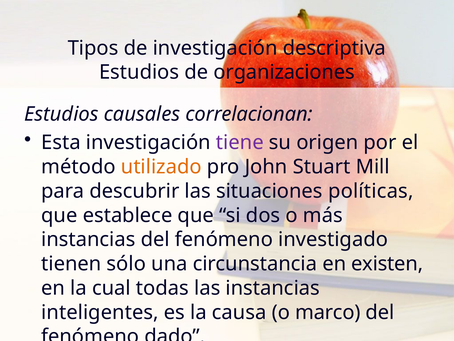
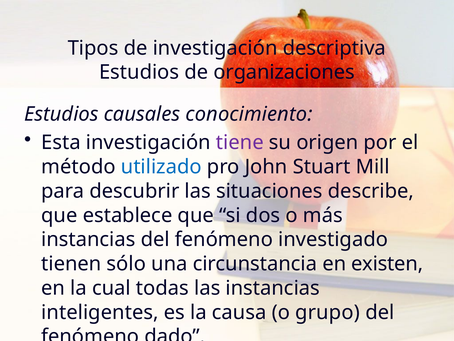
correlacionan: correlacionan -> conocimiento
utilizado colour: orange -> blue
políticas: políticas -> describe
marco: marco -> grupo
